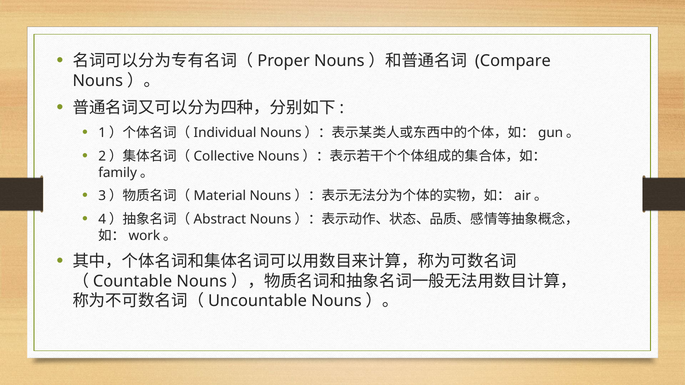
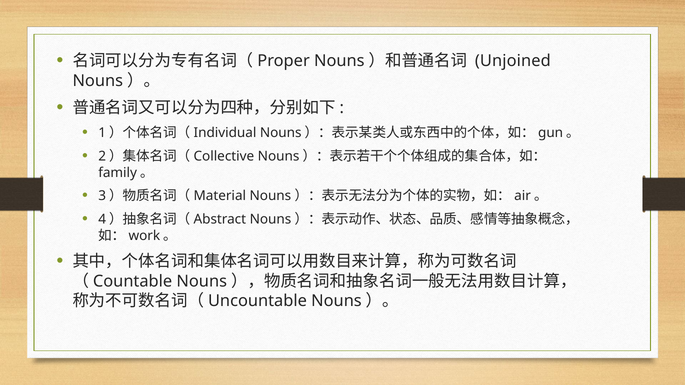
Compare: Compare -> Unjoined
